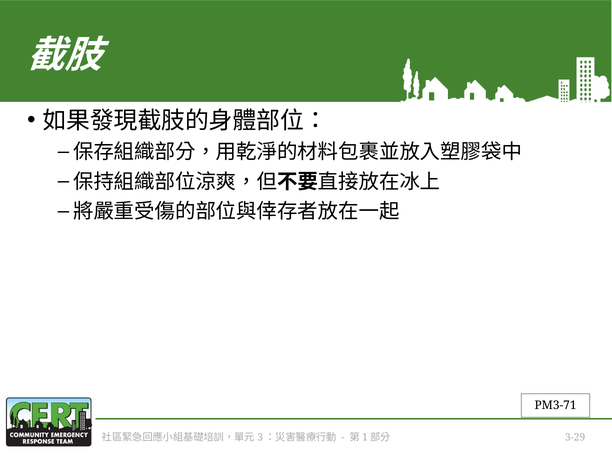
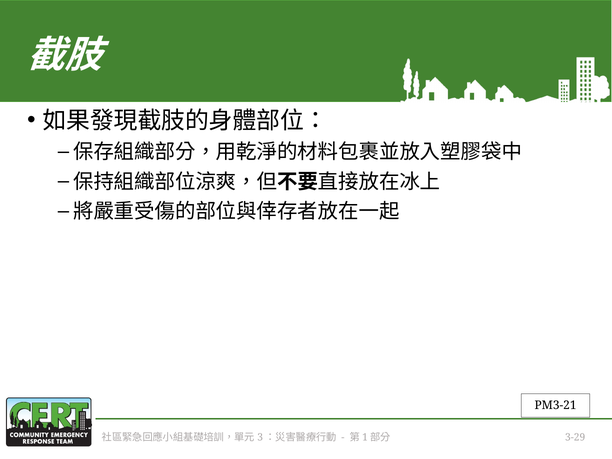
PM3-71: PM3-71 -> PM3-21
